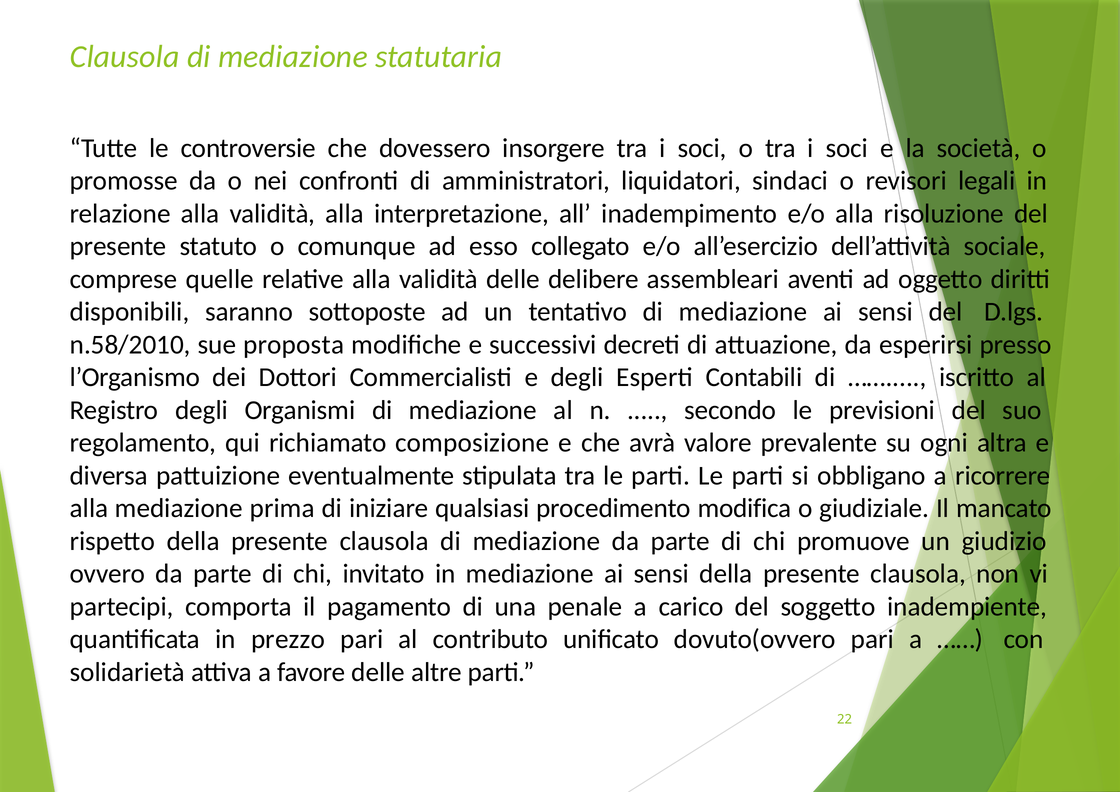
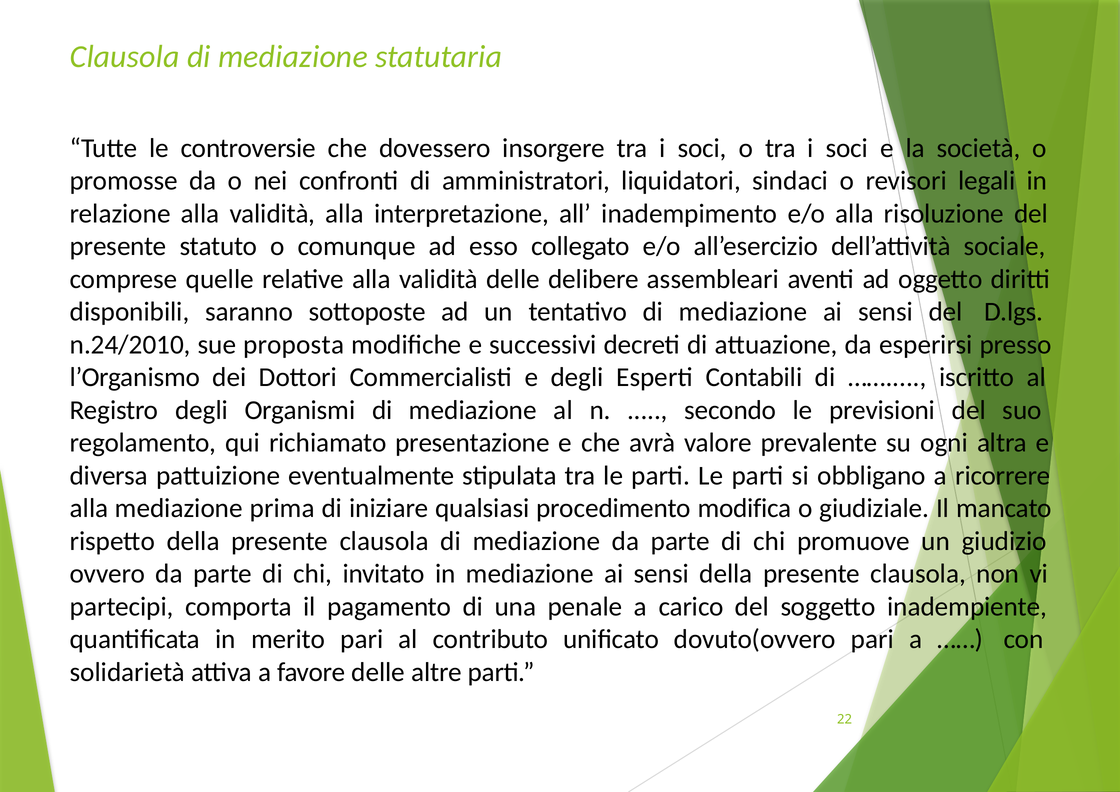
n.58/2010: n.58/2010 -> n.24/2010
composizione: composizione -> presentazione
prezzo: prezzo -> merito
